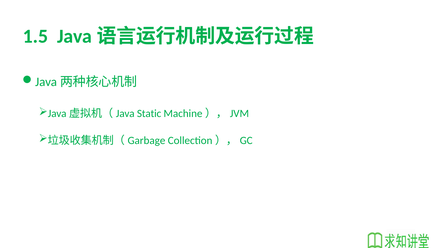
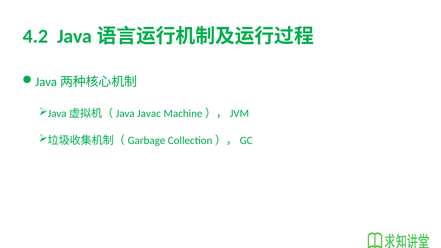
1.5: 1.5 -> 4.2
Static: Static -> Javac
